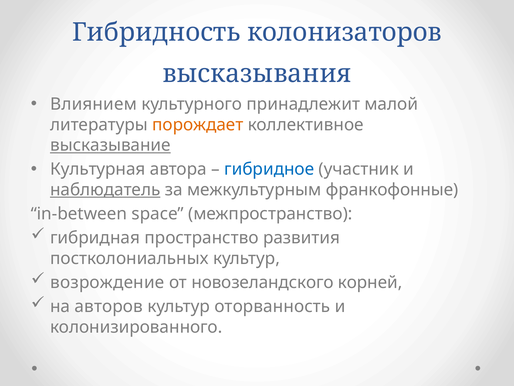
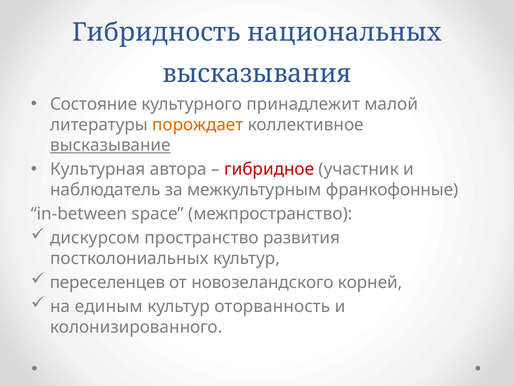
колонизаторов: колонизаторов -> национальных
Влиянием: Влиянием -> Состояние
гибридное colour: blue -> red
наблюдатель underline: present -> none
гибридная: гибридная -> дискурсом
возрождение: возрождение -> переселенцев
авторов: авторов -> единым
